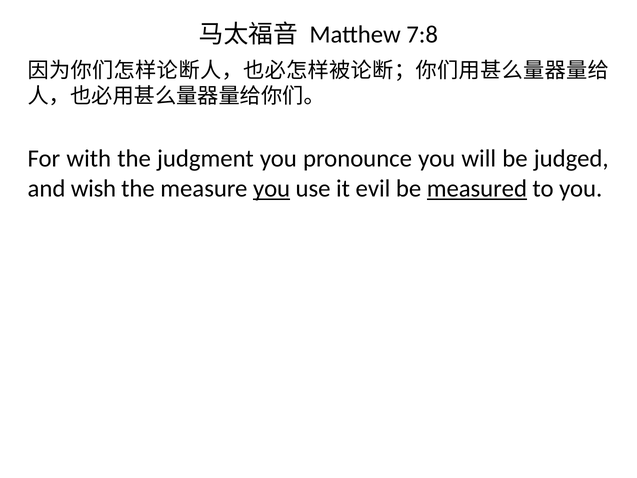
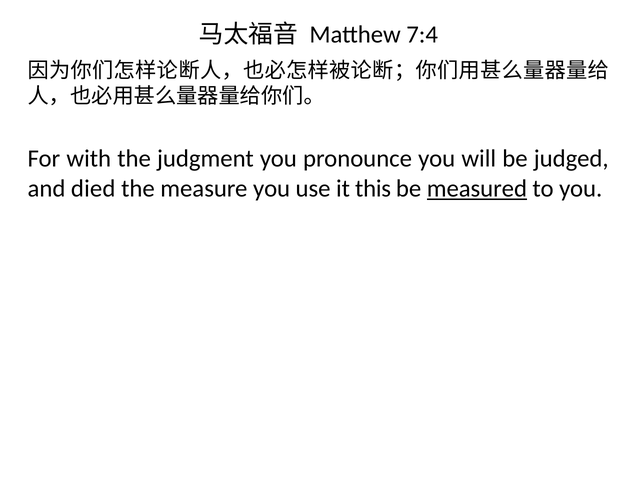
7:8: 7:8 -> 7:4
wish: wish -> died
you at (272, 188) underline: present -> none
evil: evil -> this
